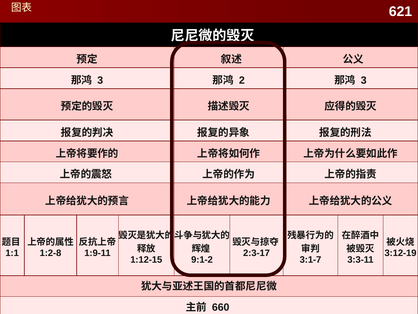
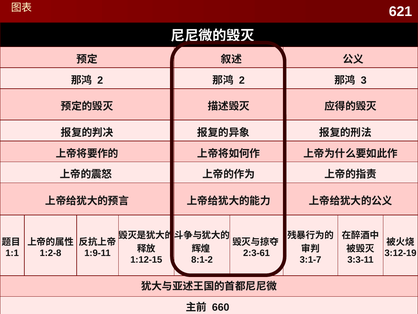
3 at (100, 80): 3 -> 2
2:3-17: 2:3-17 -> 2:3-61
9:1-2: 9:1-2 -> 8:1-2
